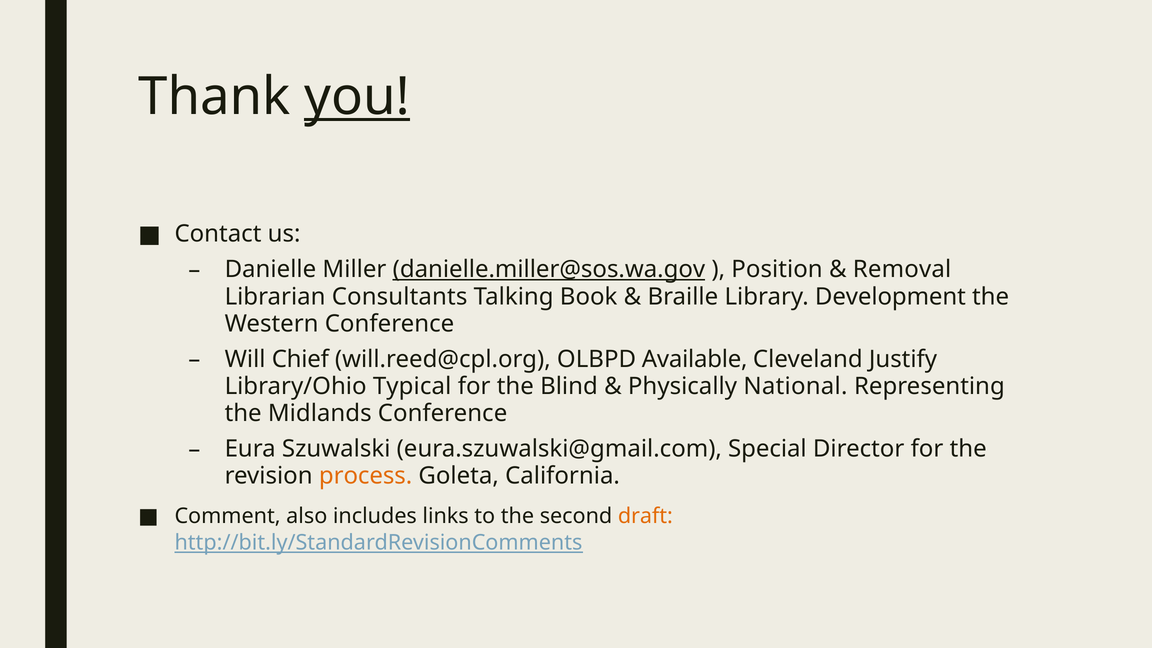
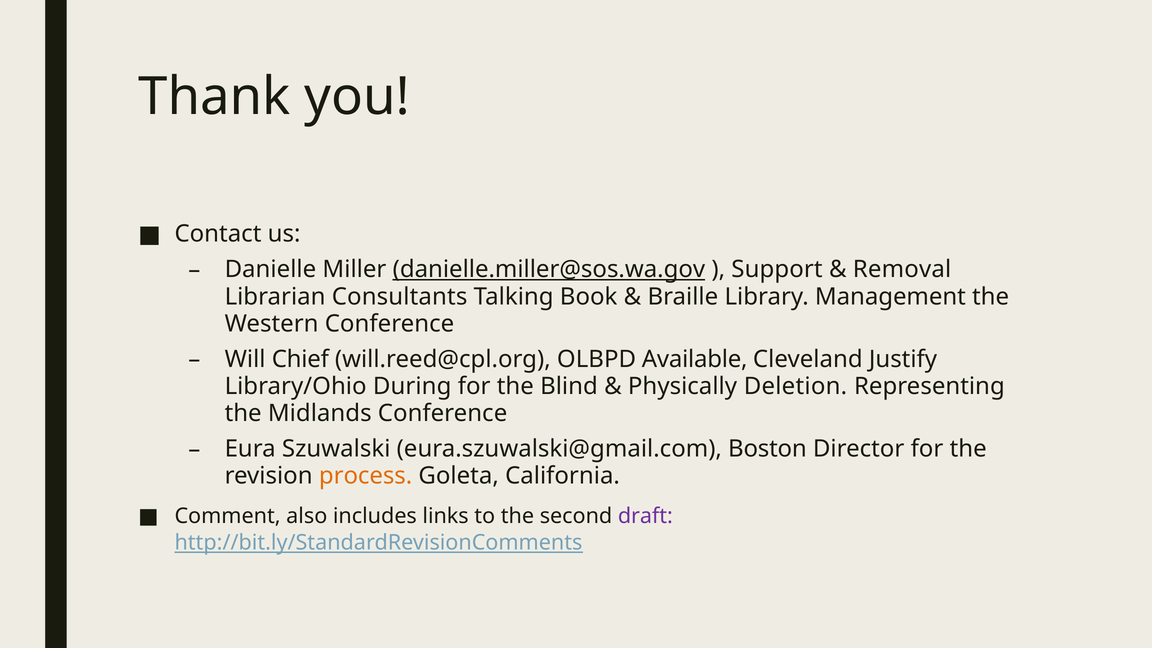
you underline: present -> none
Position: Position -> Support
Development: Development -> Management
Typical: Typical -> During
National: National -> Deletion
Special: Special -> Boston
draft colour: orange -> purple
